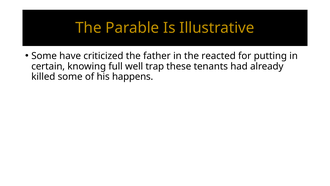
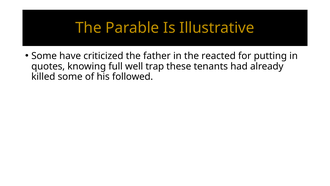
certain: certain -> quotes
happens: happens -> followed
